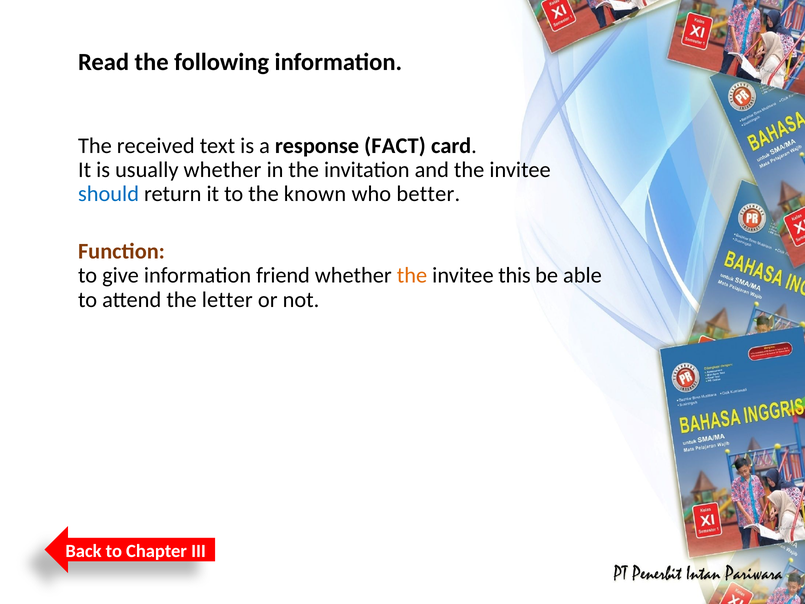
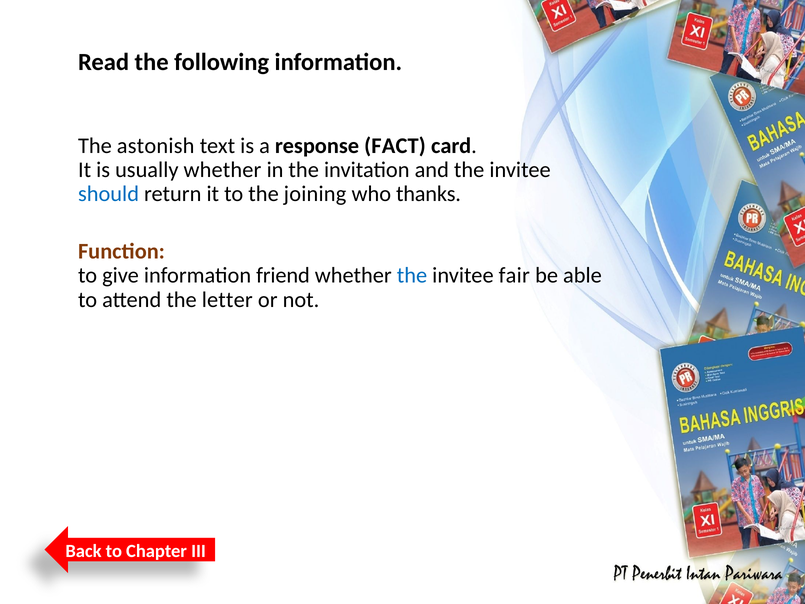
received: received -> astonish
known: known -> joining
better: better -> thanks
the at (412, 275) colour: orange -> blue
this: this -> fair
